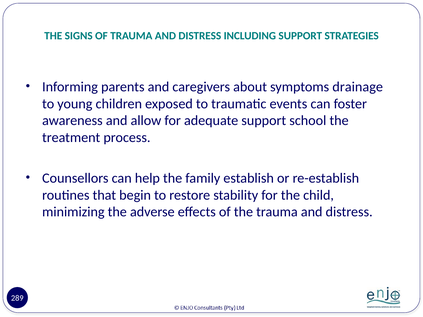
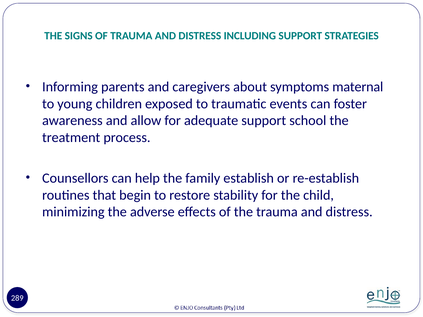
drainage: drainage -> maternal
